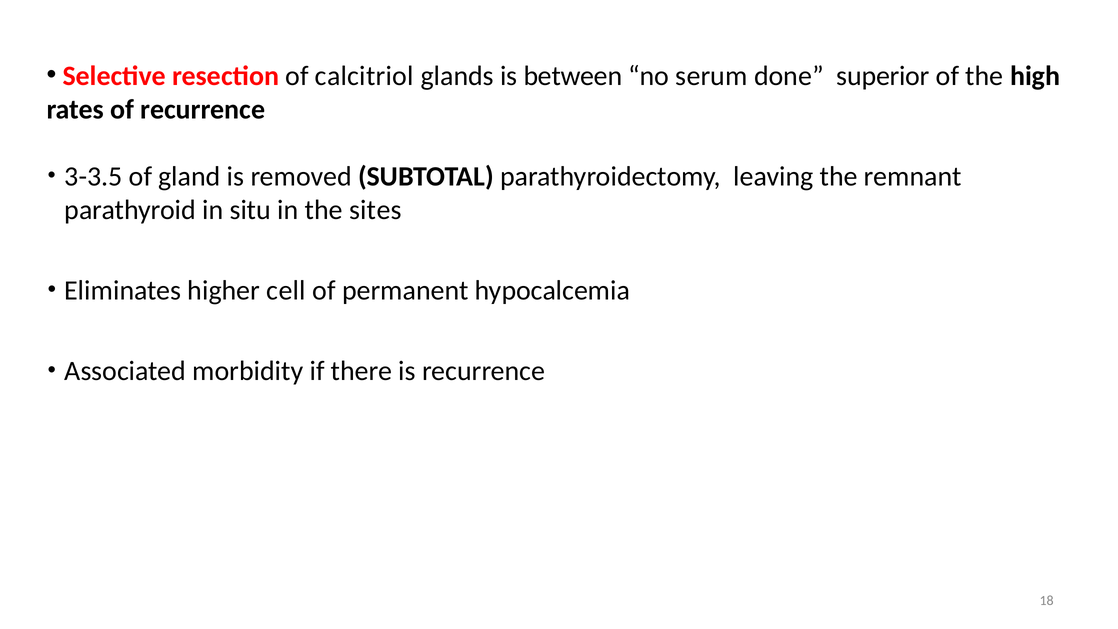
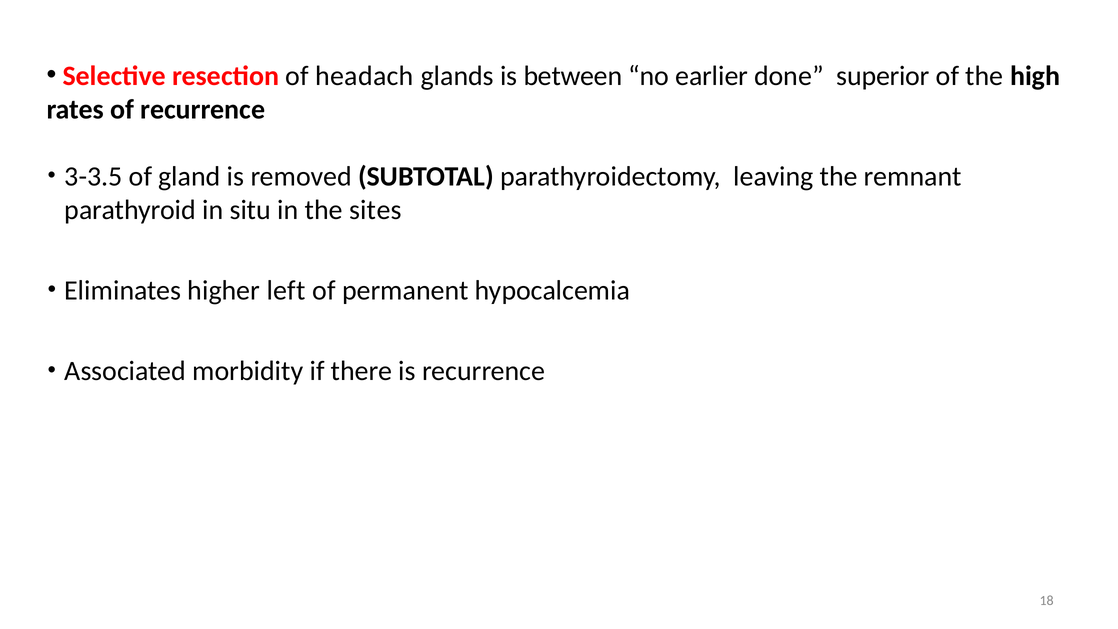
calcitriol: calcitriol -> headach
serum: serum -> earlier
cell: cell -> left
